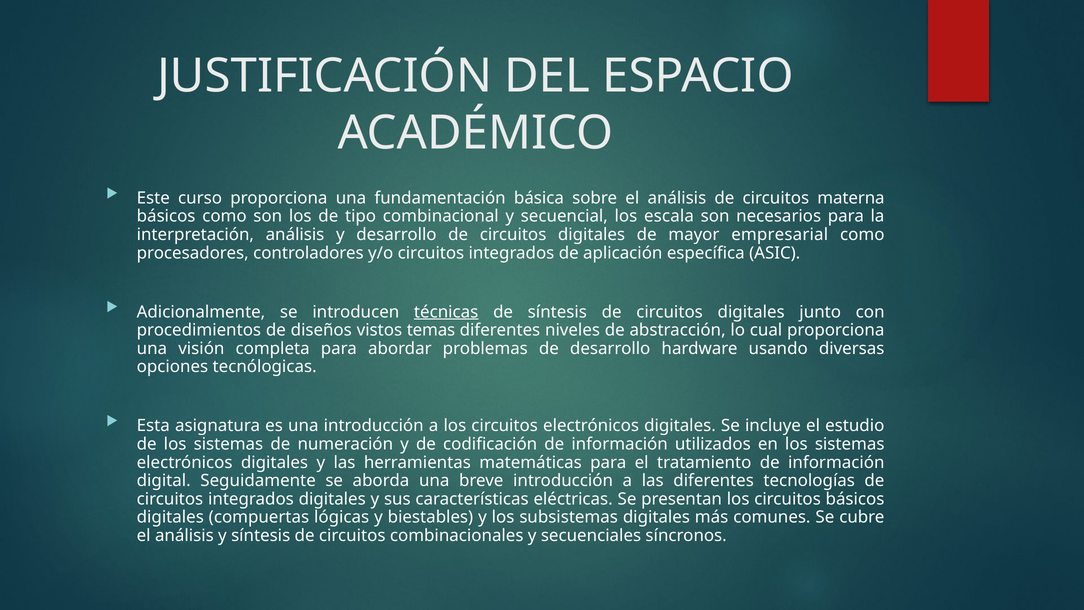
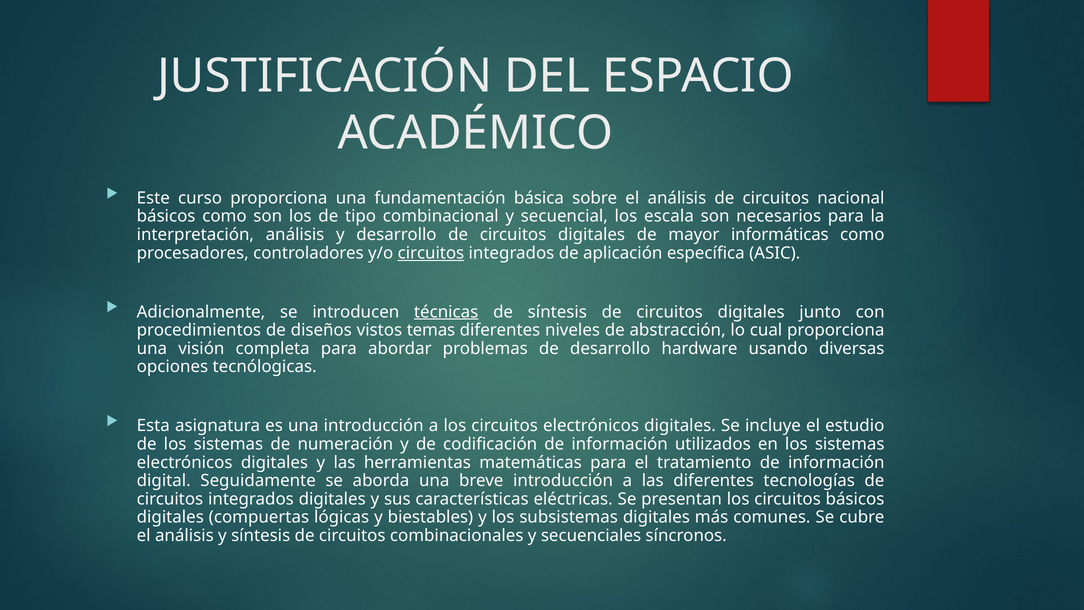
materna: materna -> nacional
empresarial: empresarial -> informáticas
circuitos at (431, 253) underline: none -> present
